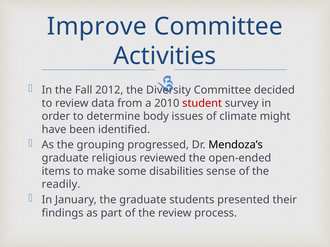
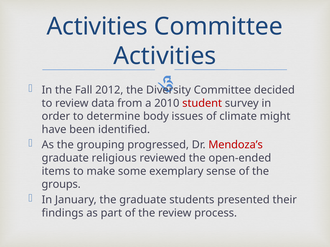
Improve at (97, 26): Improve -> Activities
Mendoza’s colour: black -> red
disabilities: disabilities -> exemplary
readily: readily -> groups
